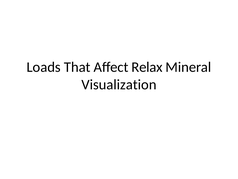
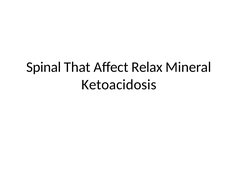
Loads: Loads -> Spinal
Visualization: Visualization -> Ketoacidosis
